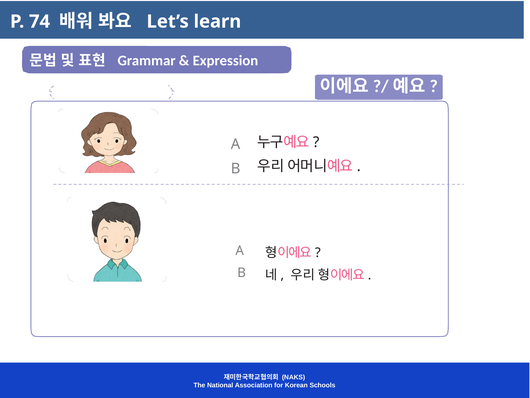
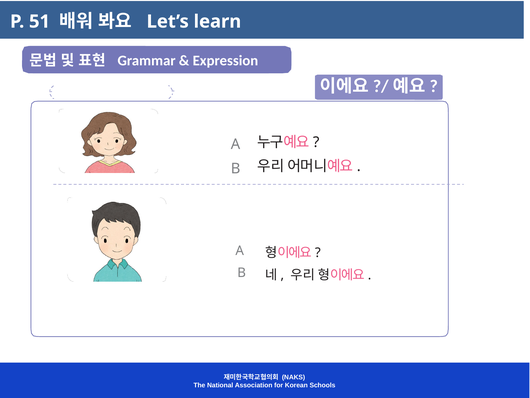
74: 74 -> 51
